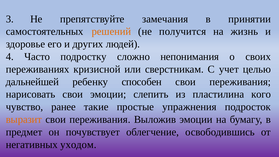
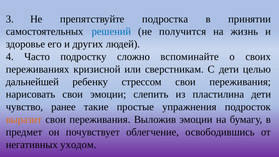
замечания: замечания -> подростка
решений colour: orange -> blue
непонимания: непонимания -> вспоминайте
С учет: учет -> дети
способен: способен -> стрессом
пластилина кого: кого -> дети
